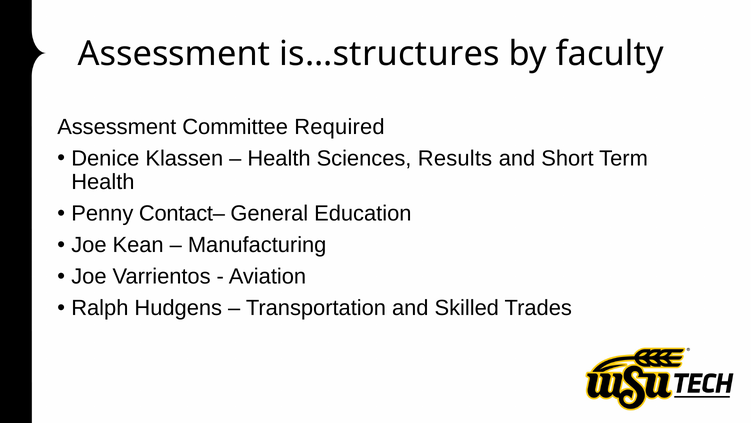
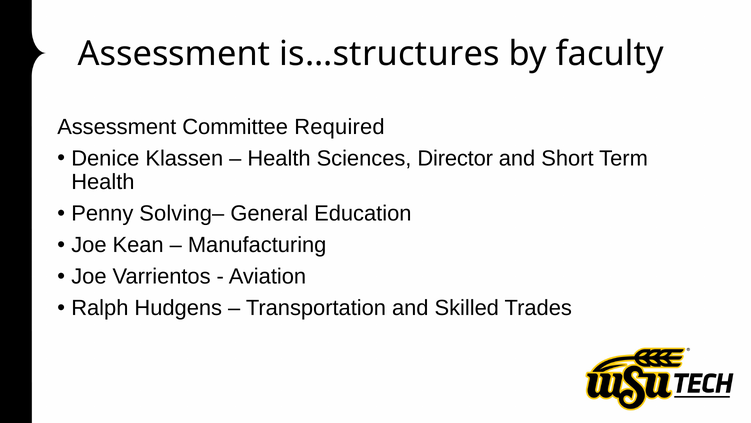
Results: Results -> Director
Contact–: Contact– -> Solving–
